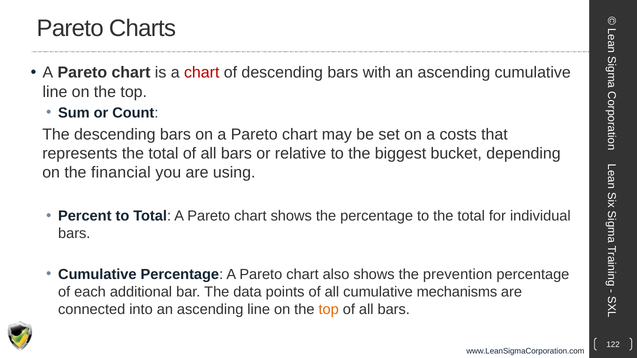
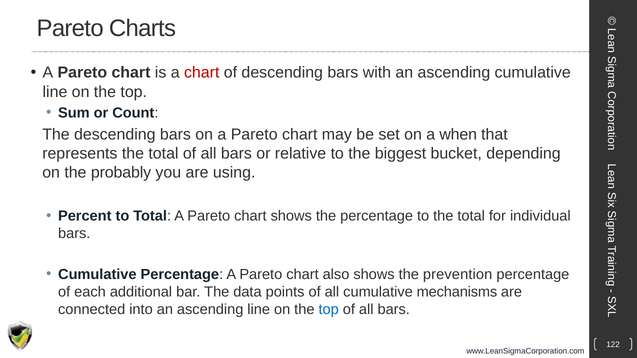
costs: costs -> when
financial: financial -> probably
top at (329, 310) colour: orange -> blue
